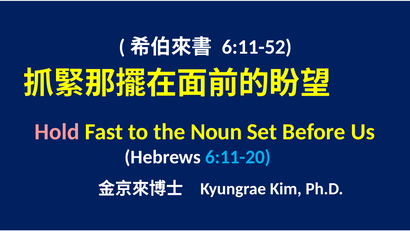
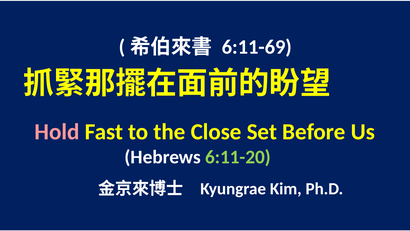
6:11-52: 6:11-52 -> 6:11-69
Noun: Noun -> Close
6:11-20 colour: light blue -> light green
